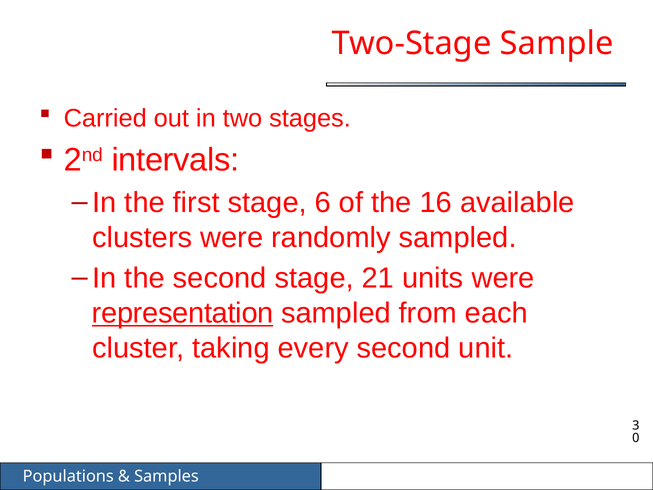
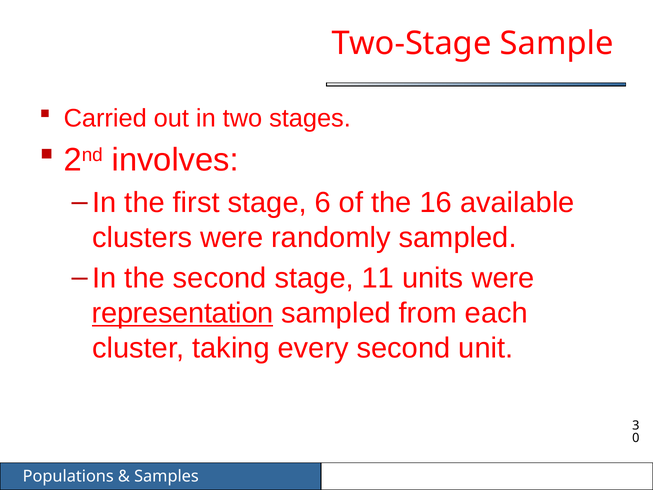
intervals: intervals -> involves
21: 21 -> 11
